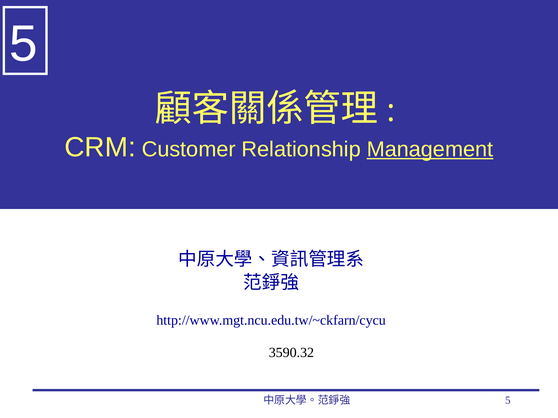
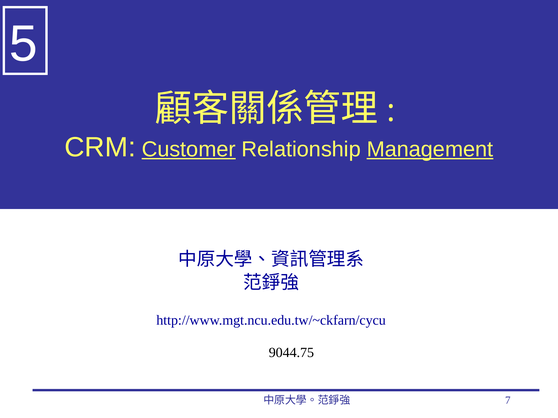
Customer underline: none -> present
3590.32: 3590.32 -> 9044.75
5 at (508, 401): 5 -> 7
